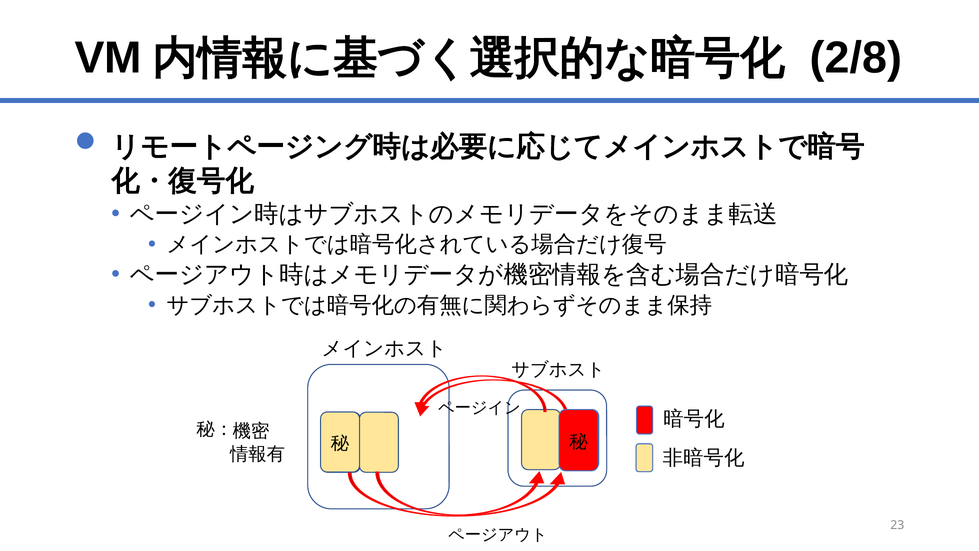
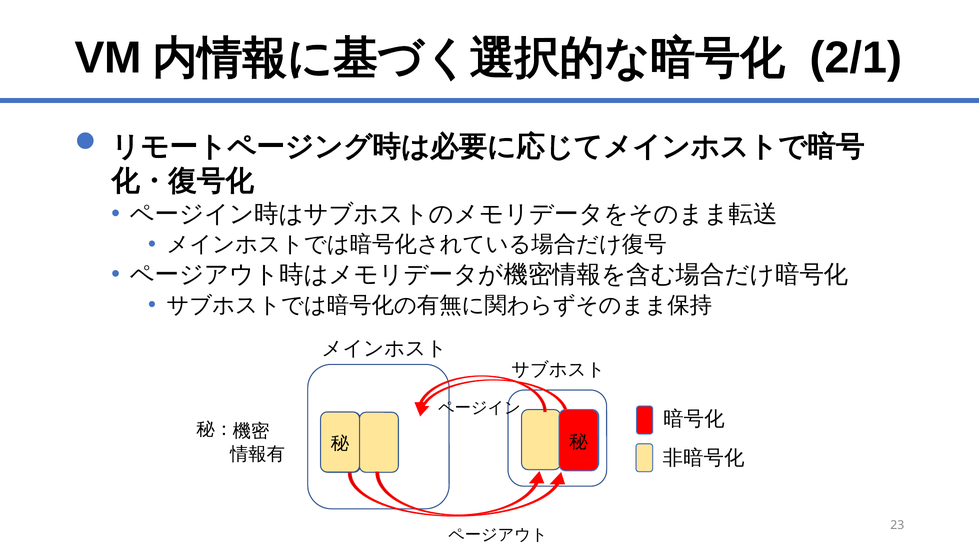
2/8: 2/8 -> 2/1
